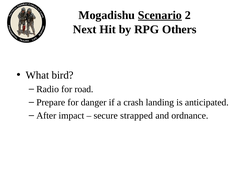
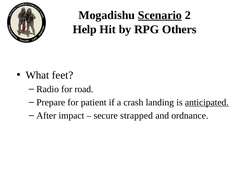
Next: Next -> Help
bird: bird -> feet
danger: danger -> patient
anticipated underline: none -> present
